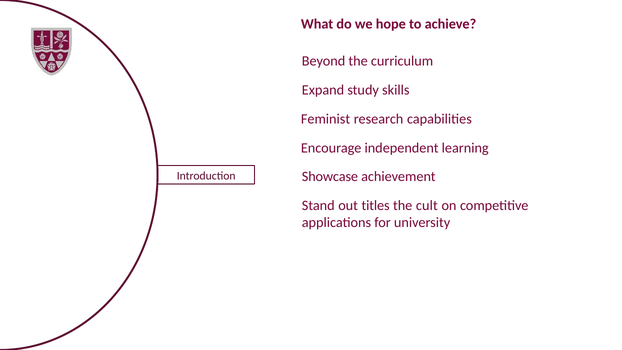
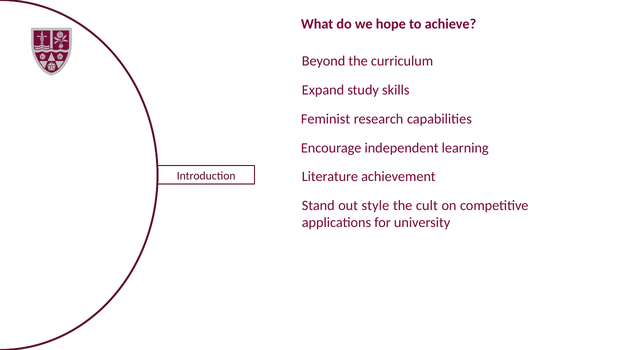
Showcase: Showcase -> Literature
titles: titles -> style
